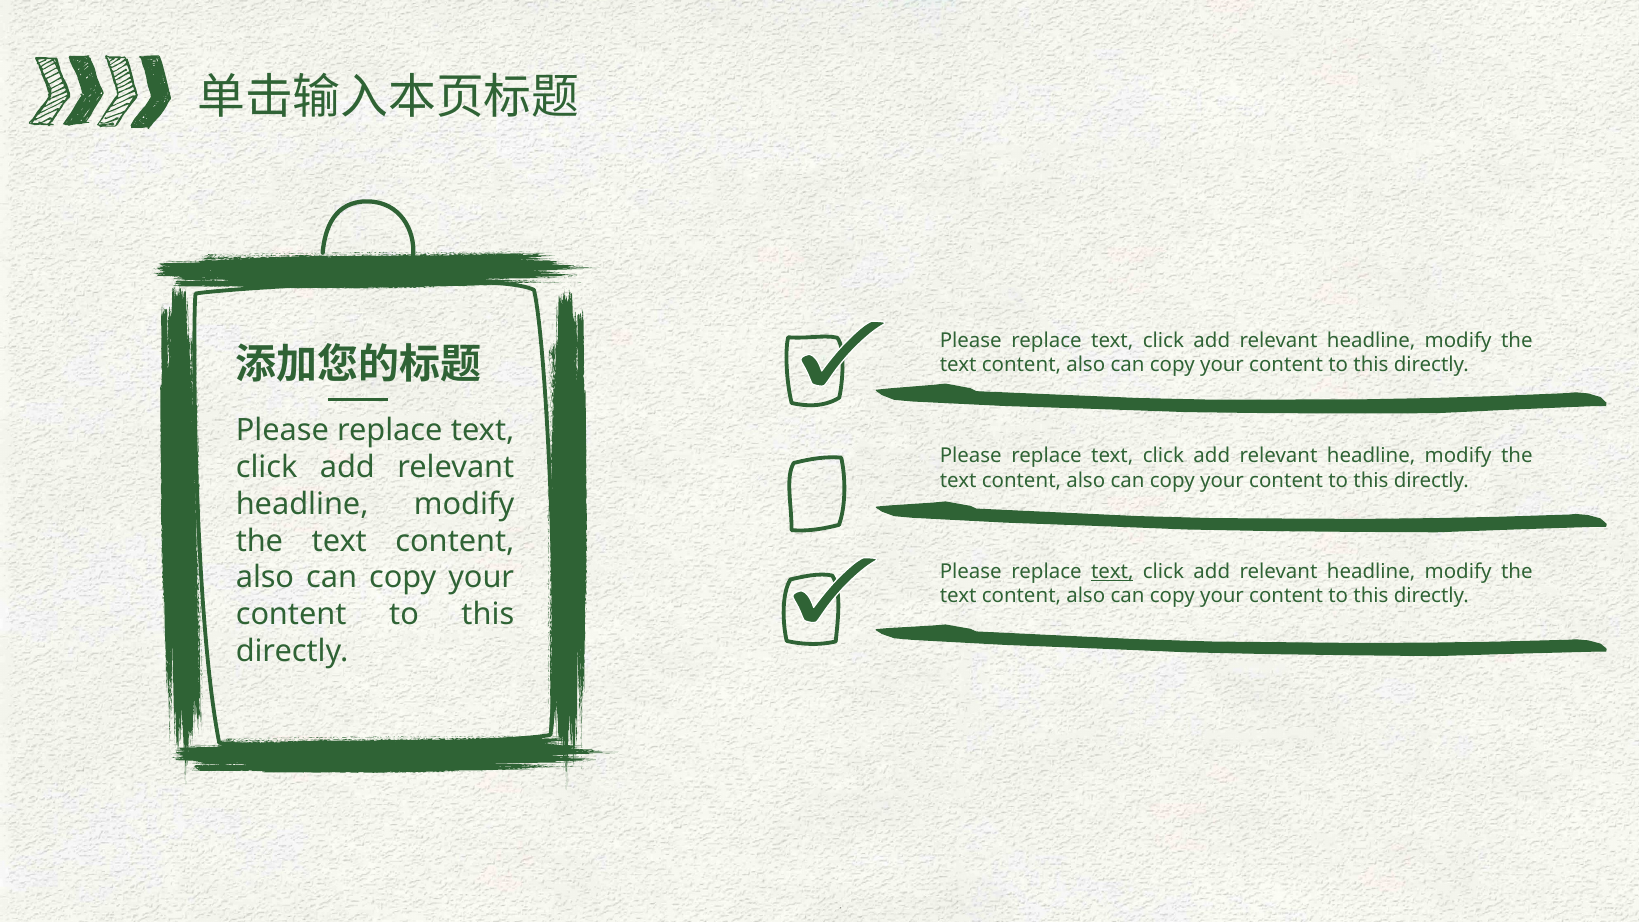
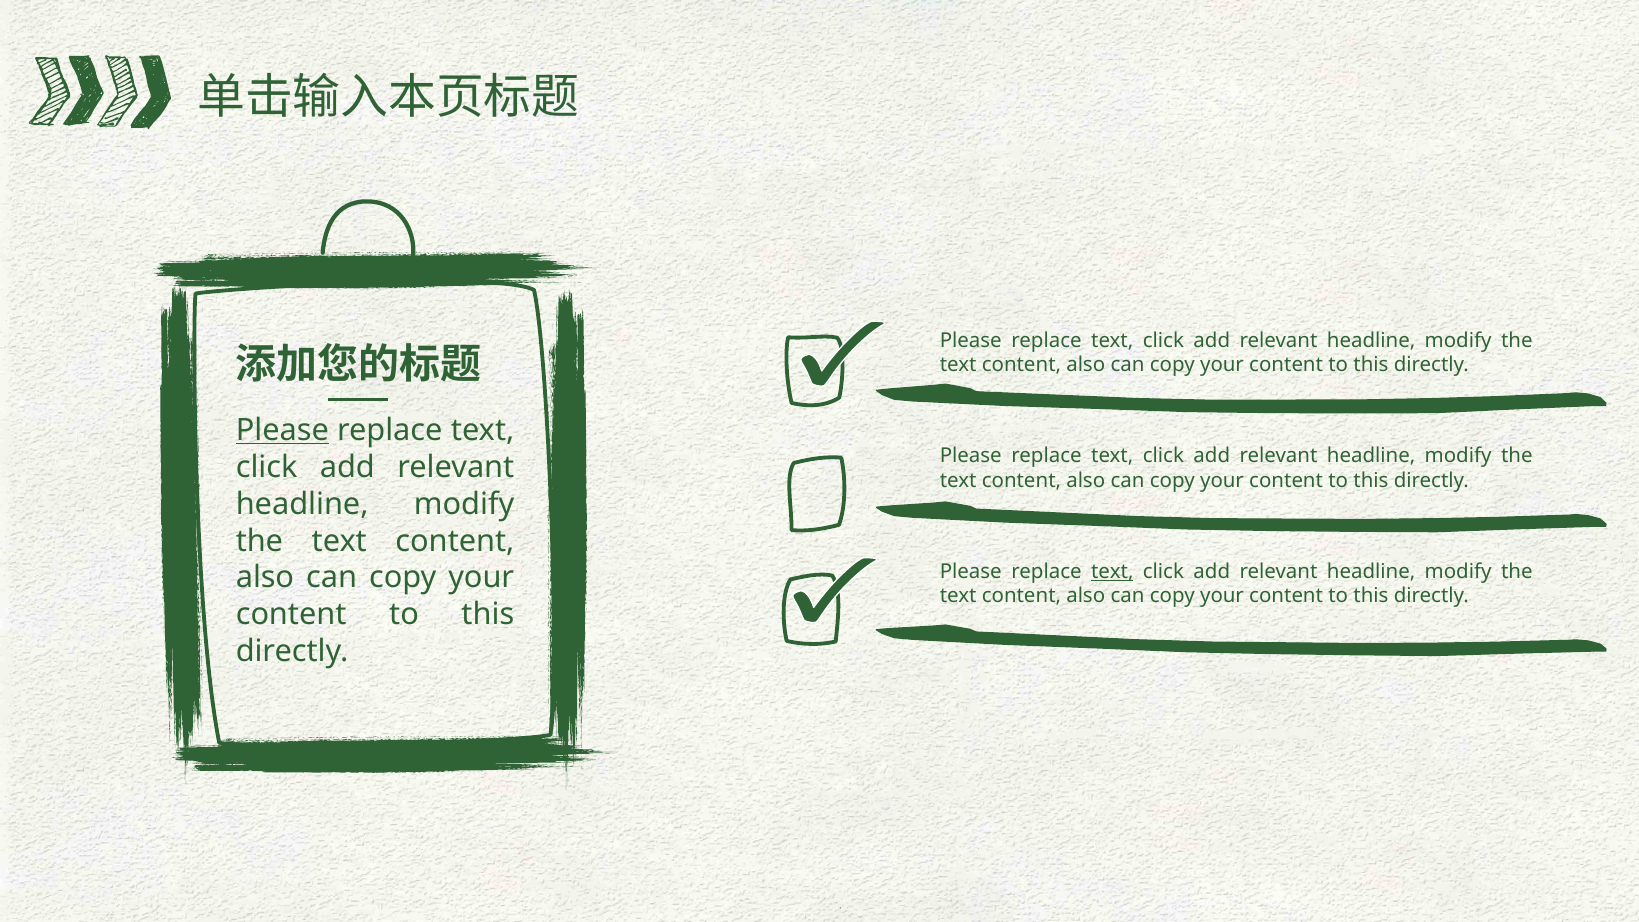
Please at (282, 430) underline: none -> present
